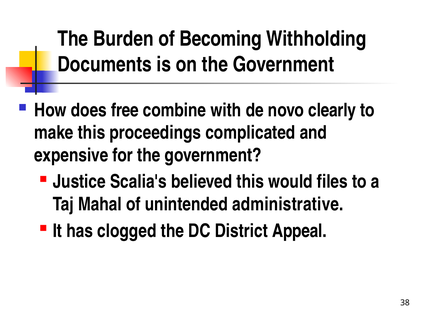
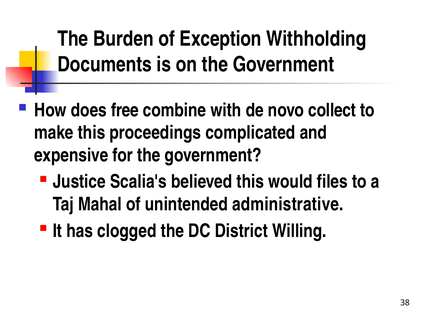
Becoming: Becoming -> Exception
clearly: clearly -> collect
Appeal: Appeal -> Willing
